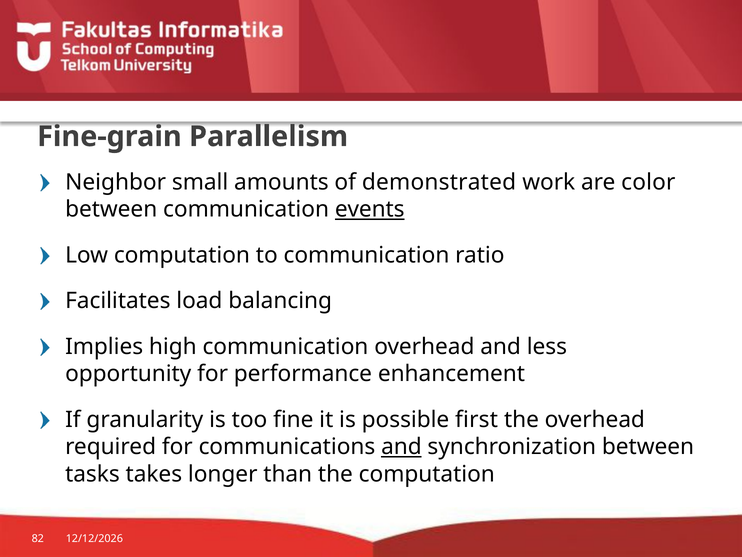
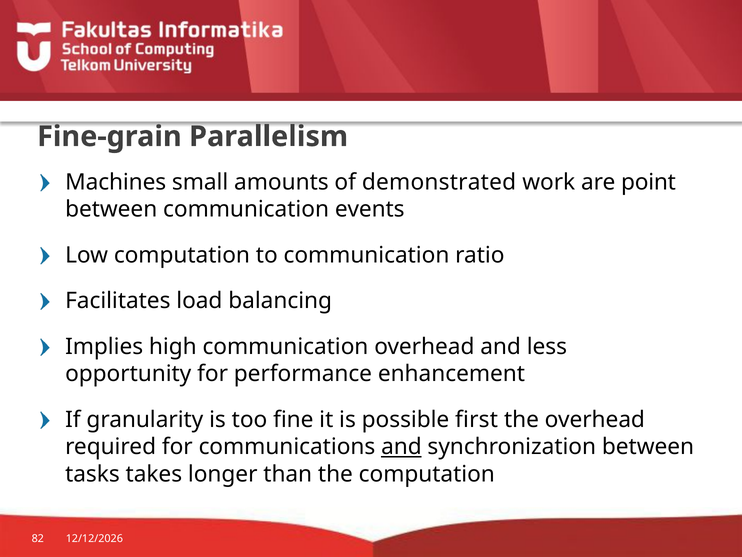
Neighbor: Neighbor -> Machines
color: color -> point
events underline: present -> none
